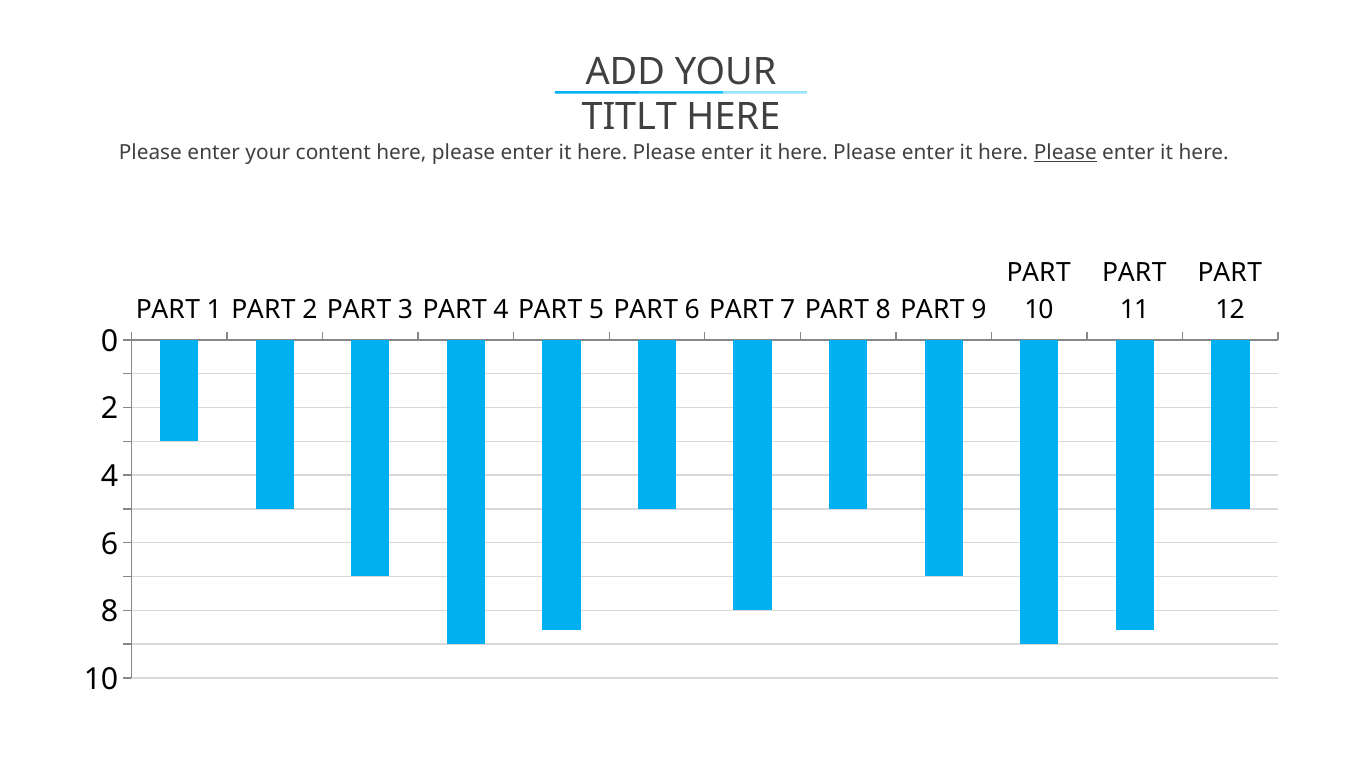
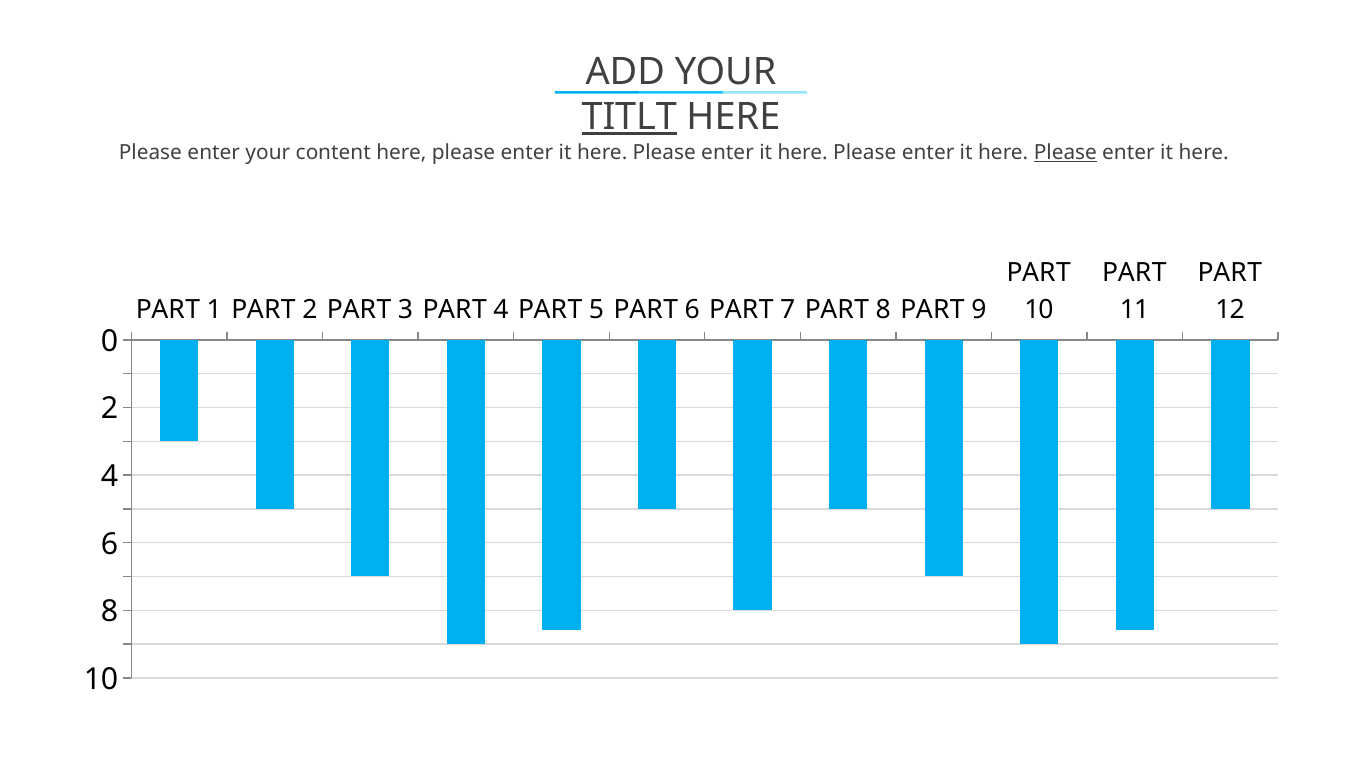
TITLT underline: none -> present
